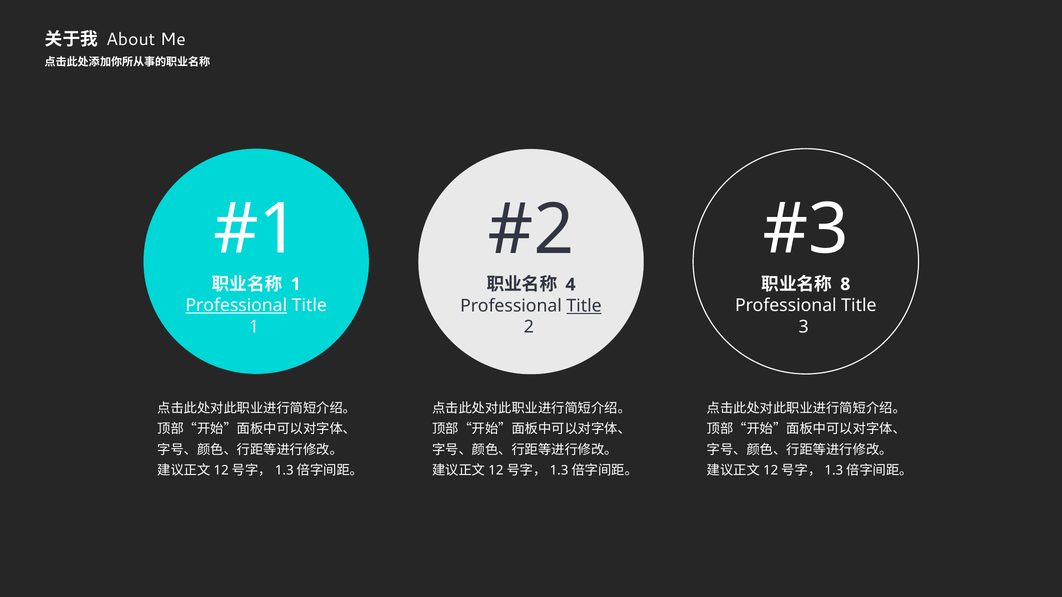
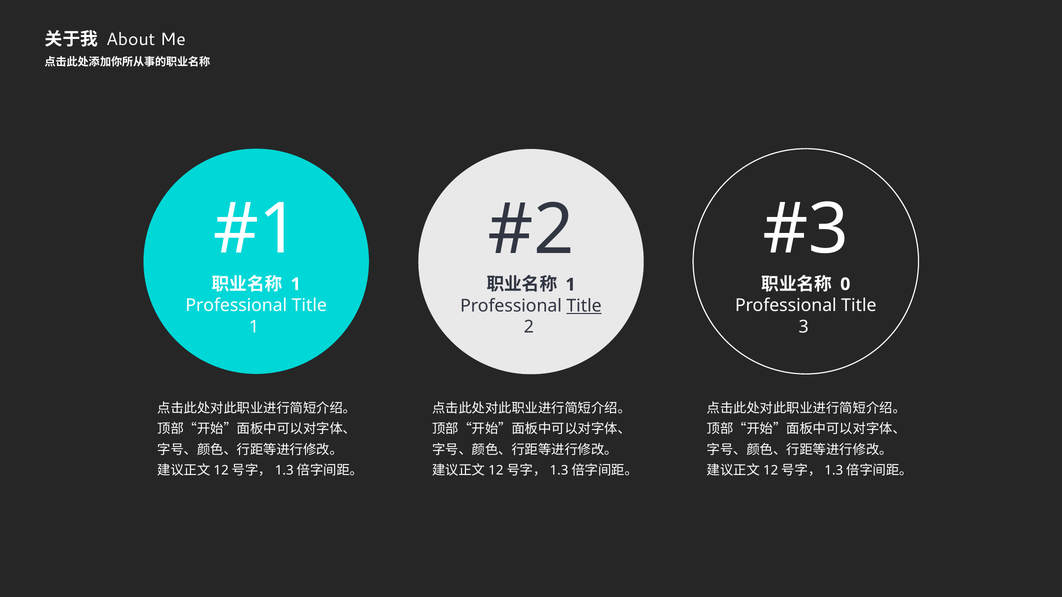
8: 8 -> 0
4 at (571, 285): 4 -> 1
Professional at (236, 306) underline: present -> none
